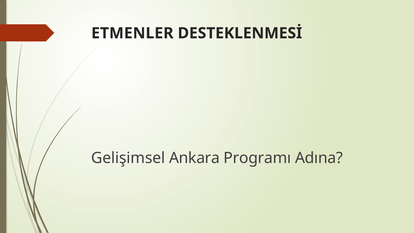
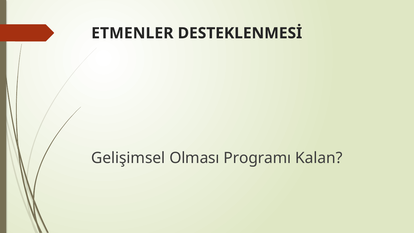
Ankara: Ankara -> Olması
Adına: Adına -> Kalan
